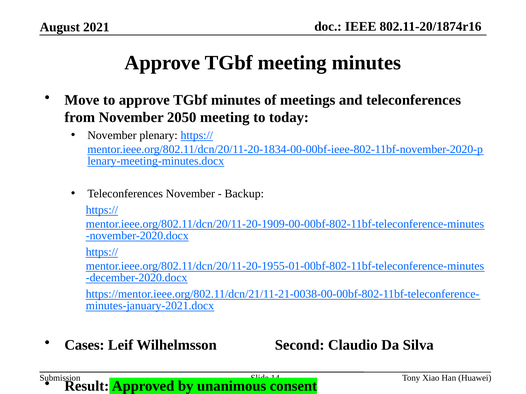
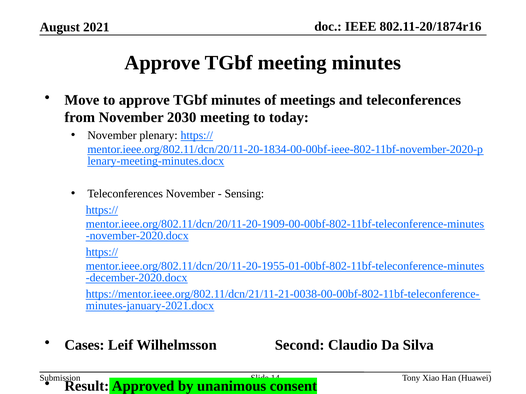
2050: 2050 -> 2030
Backup: Backup -> Sensing
